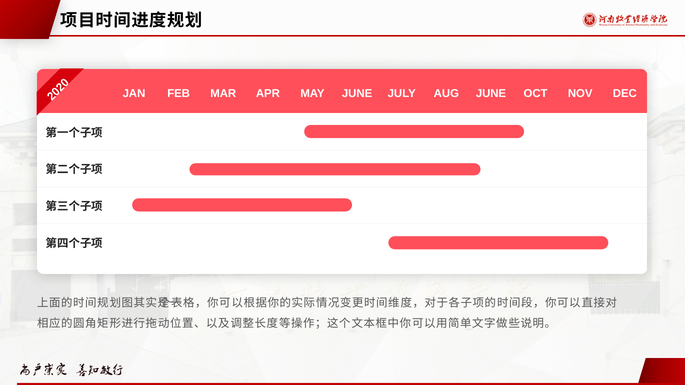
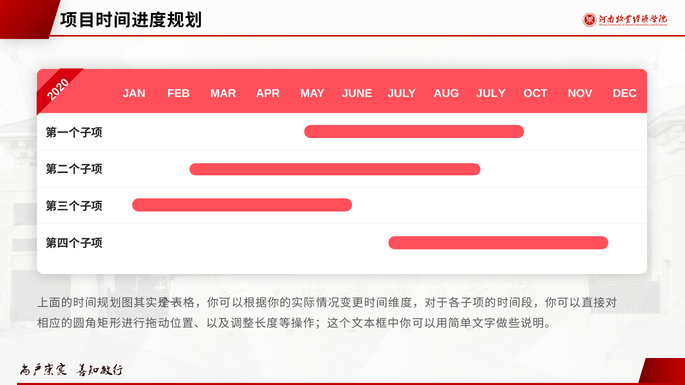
AUG JUNE: JUNE -> JULY
